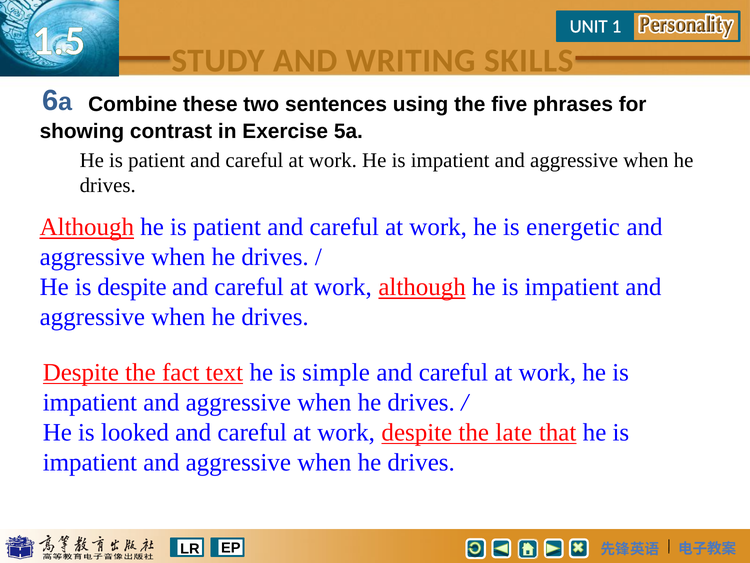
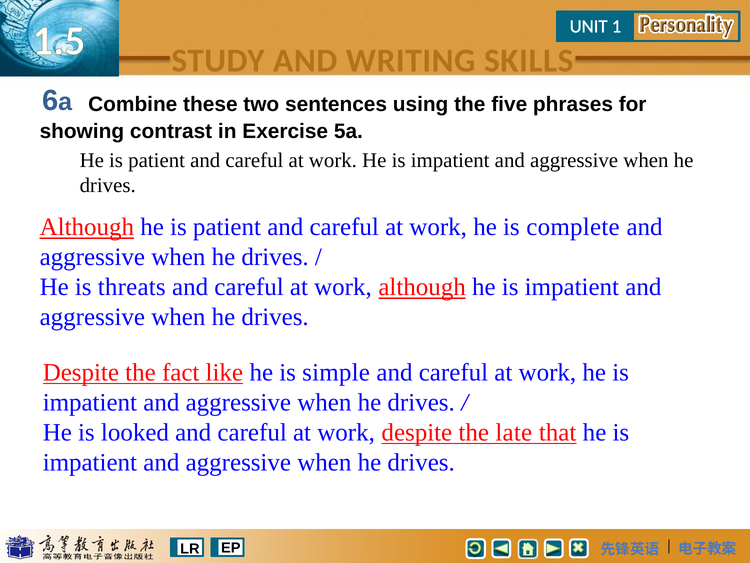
energetic: energetic -> complete
is despite: despite -> threats
text: text -> like
